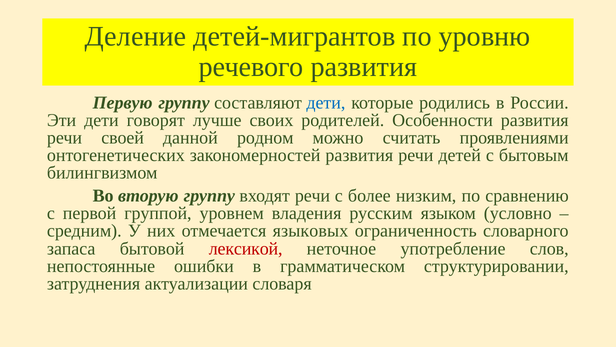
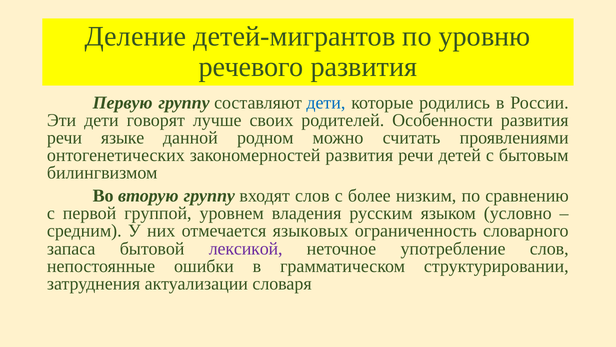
своей: своей -> языке
входят речи: речи -> слов
лексикой colour: red -> purple
